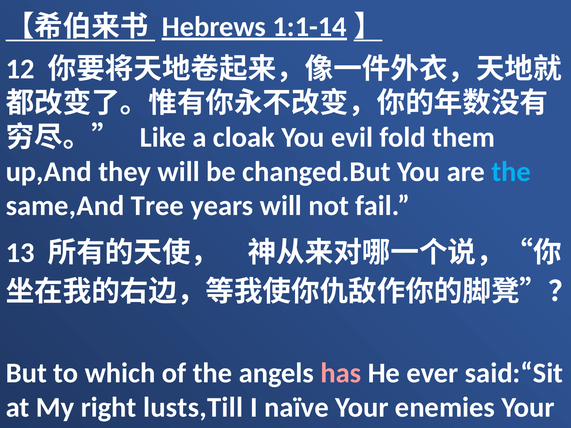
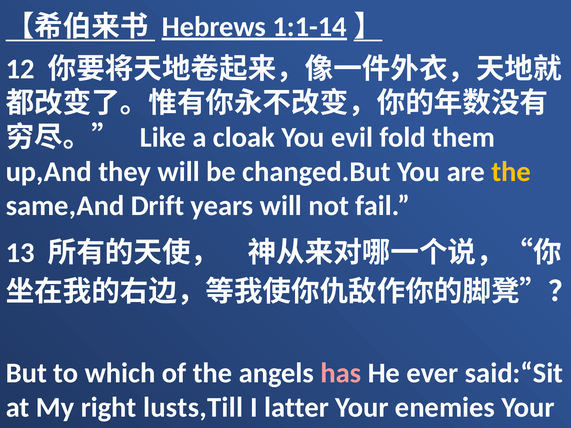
the at (511, 172) colour: light blue -> yellow
Tree: Tree -> Drift
naïve: naïve -> latter
